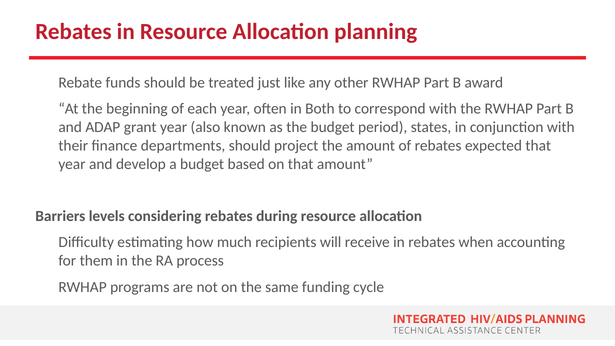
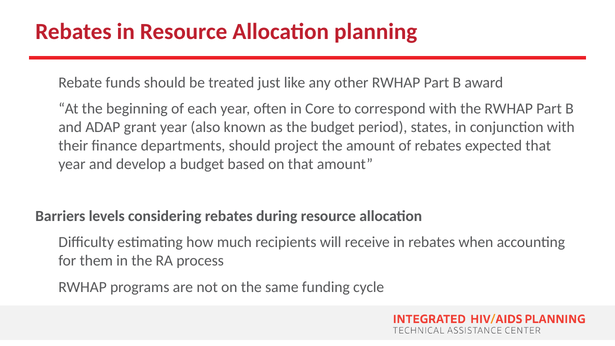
Both: Both -> Core
